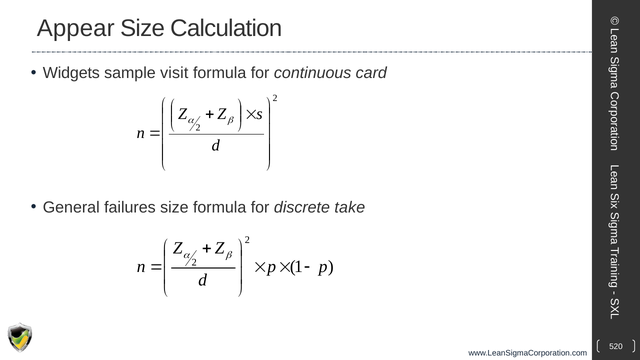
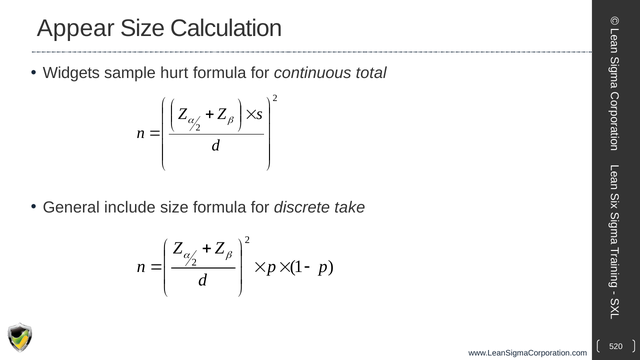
visit: visit -> hurt
card: card -> total
failures: failures -> include
